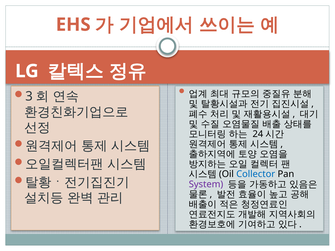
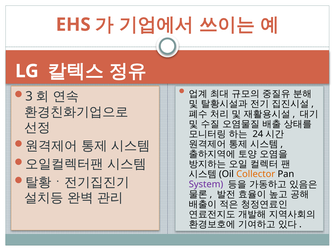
Collector colour: blue -> orange
